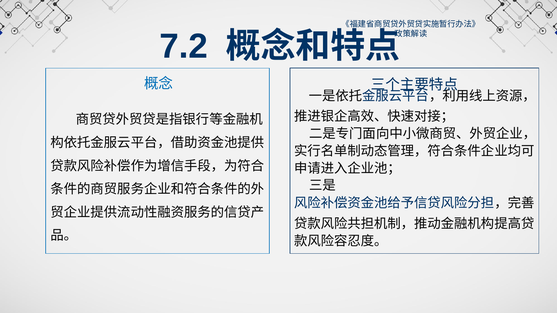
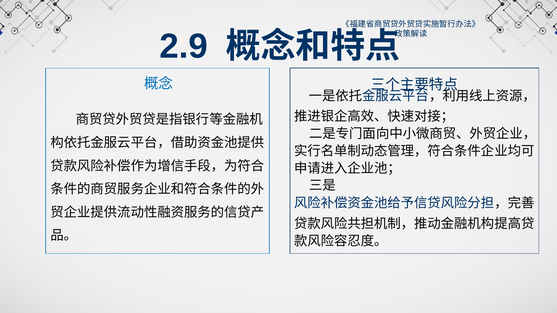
7.2: 7.2 -> 2.9
